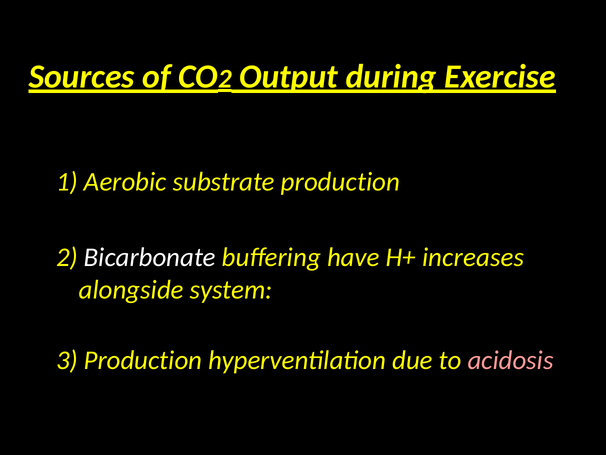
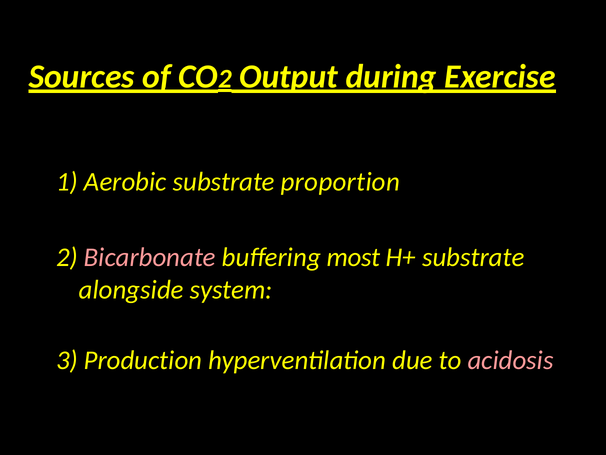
substrate production: production -> proportion
Bicarbonate colour: white -> pink
have: have -> most
H+ increases: increases -> substrate
